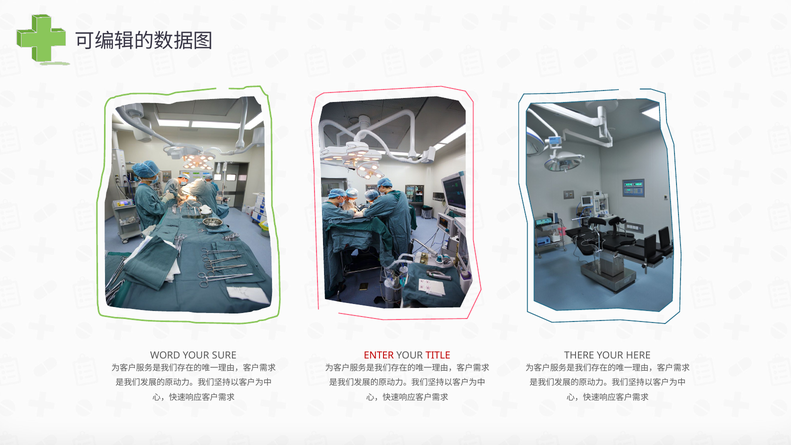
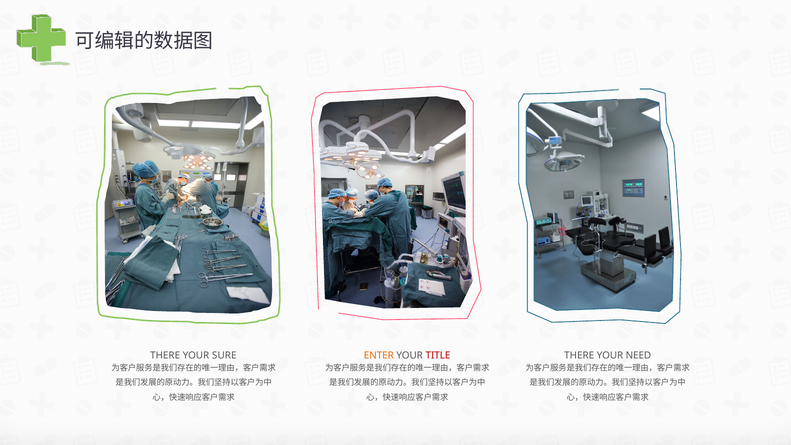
WORD at (165, 355): WORD -> THERE
ENTER colour: red -> orange
HERE: HERE -> NEED
